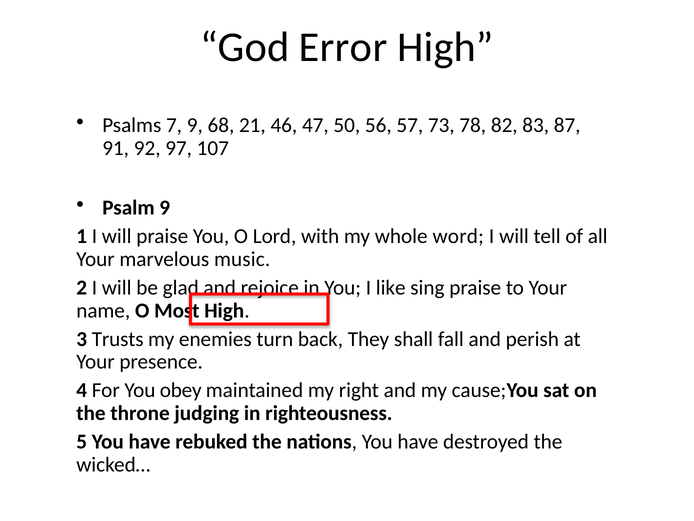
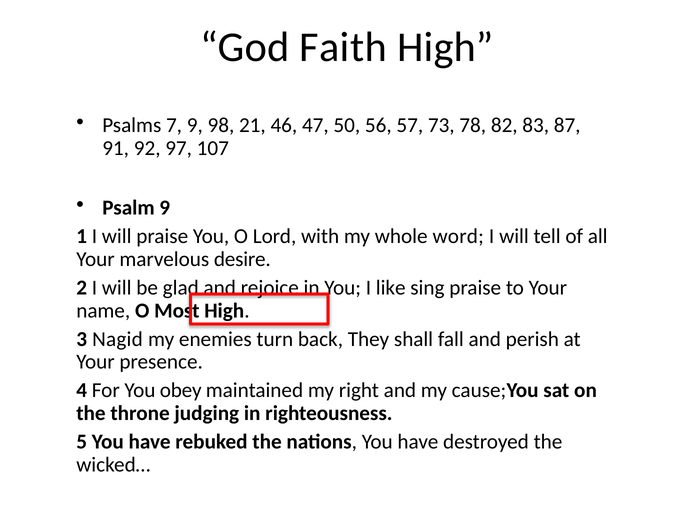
Error: Error -> Faith
68: 68 -> 98
music: music -> desire
Trusts: Trusts -> Nagid
